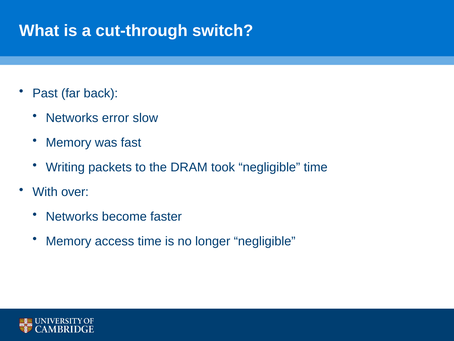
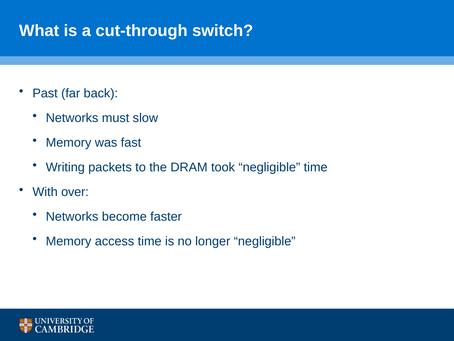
error: error -> must
